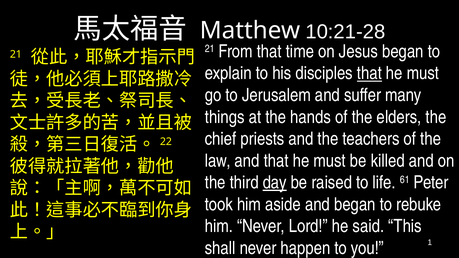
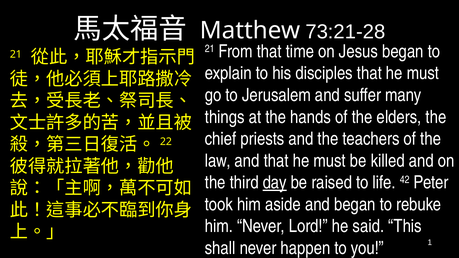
10:21-28: 10:21-28 -> 73:21-28
that at (369, 73) underline: present -> none
61: 61 -> 42
